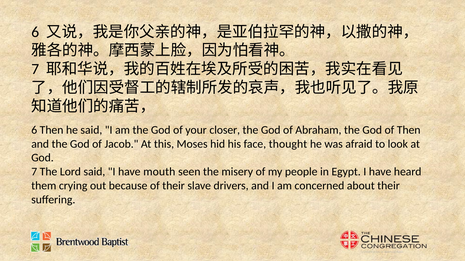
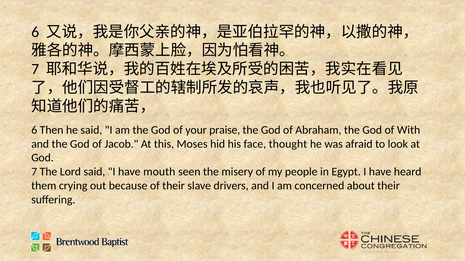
closer: closer -> praise
of Then: Then -> With
